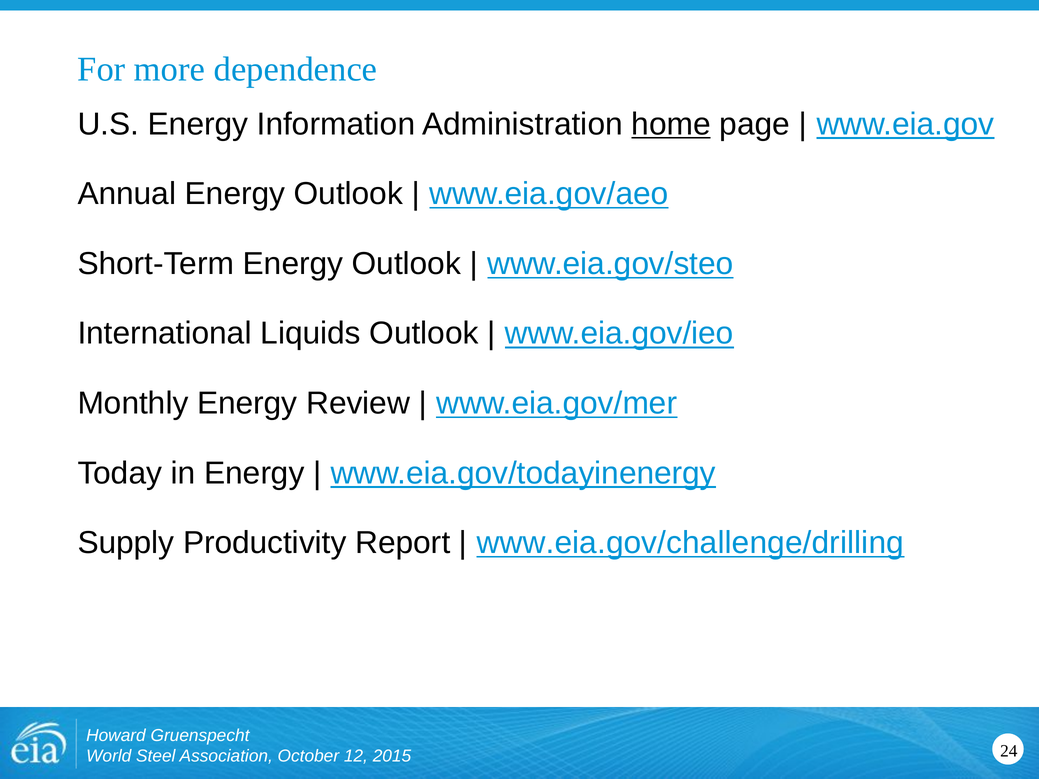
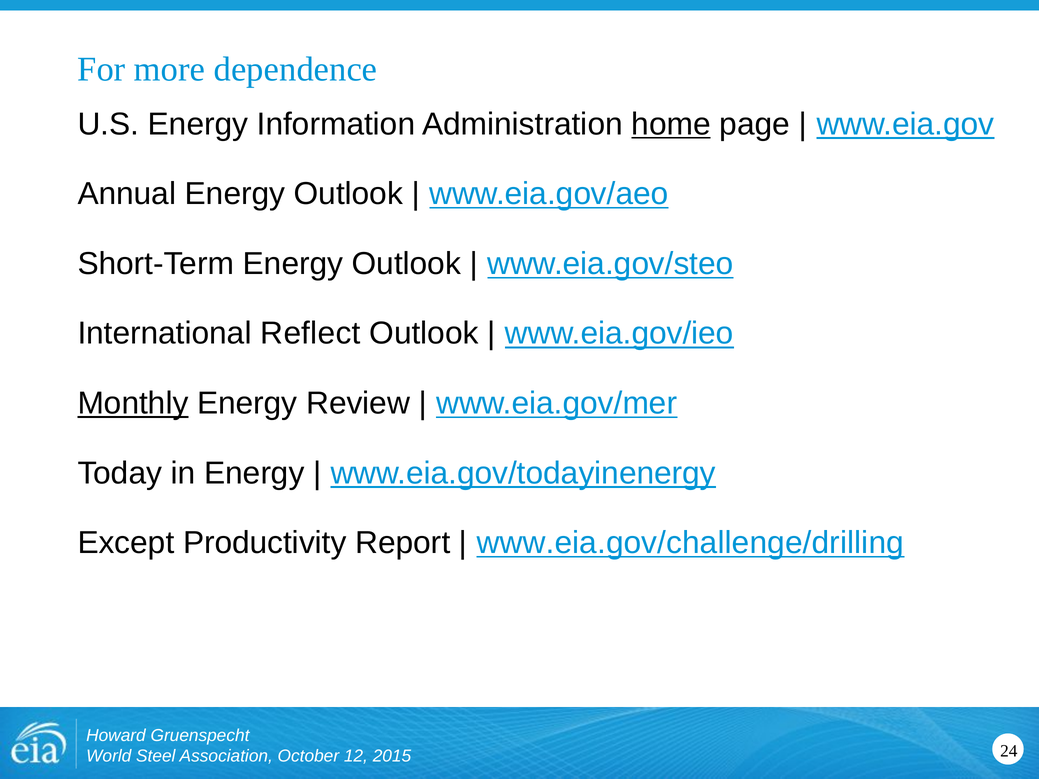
Liquids: Liquids -> Reflect
Monthly underline: none -> present
Supply: Supply -> Except
